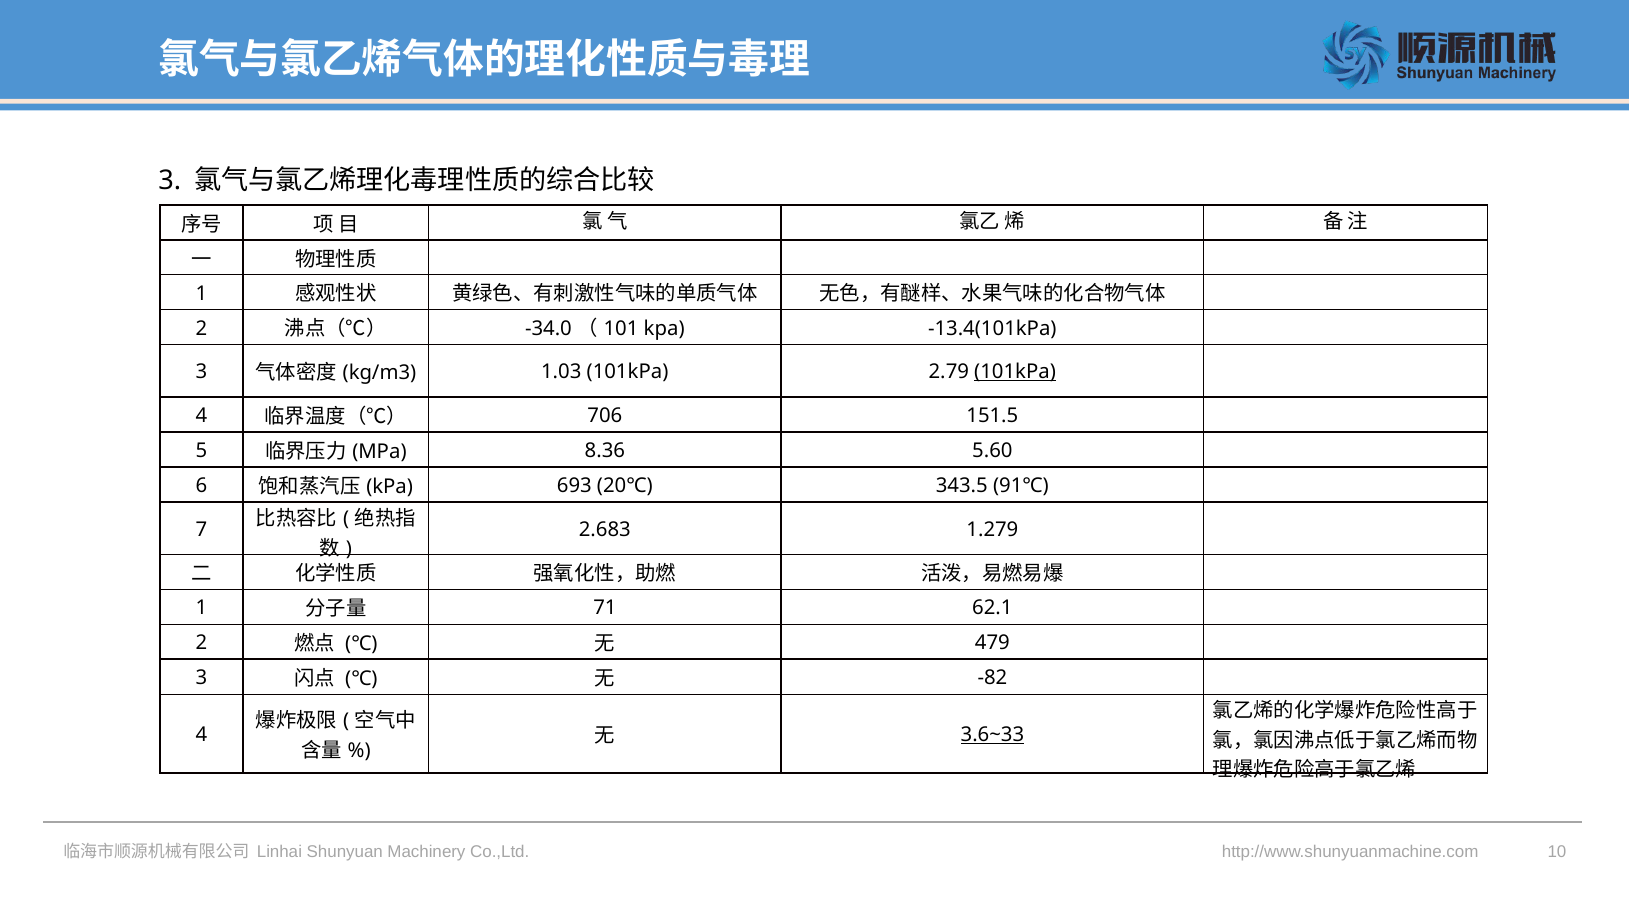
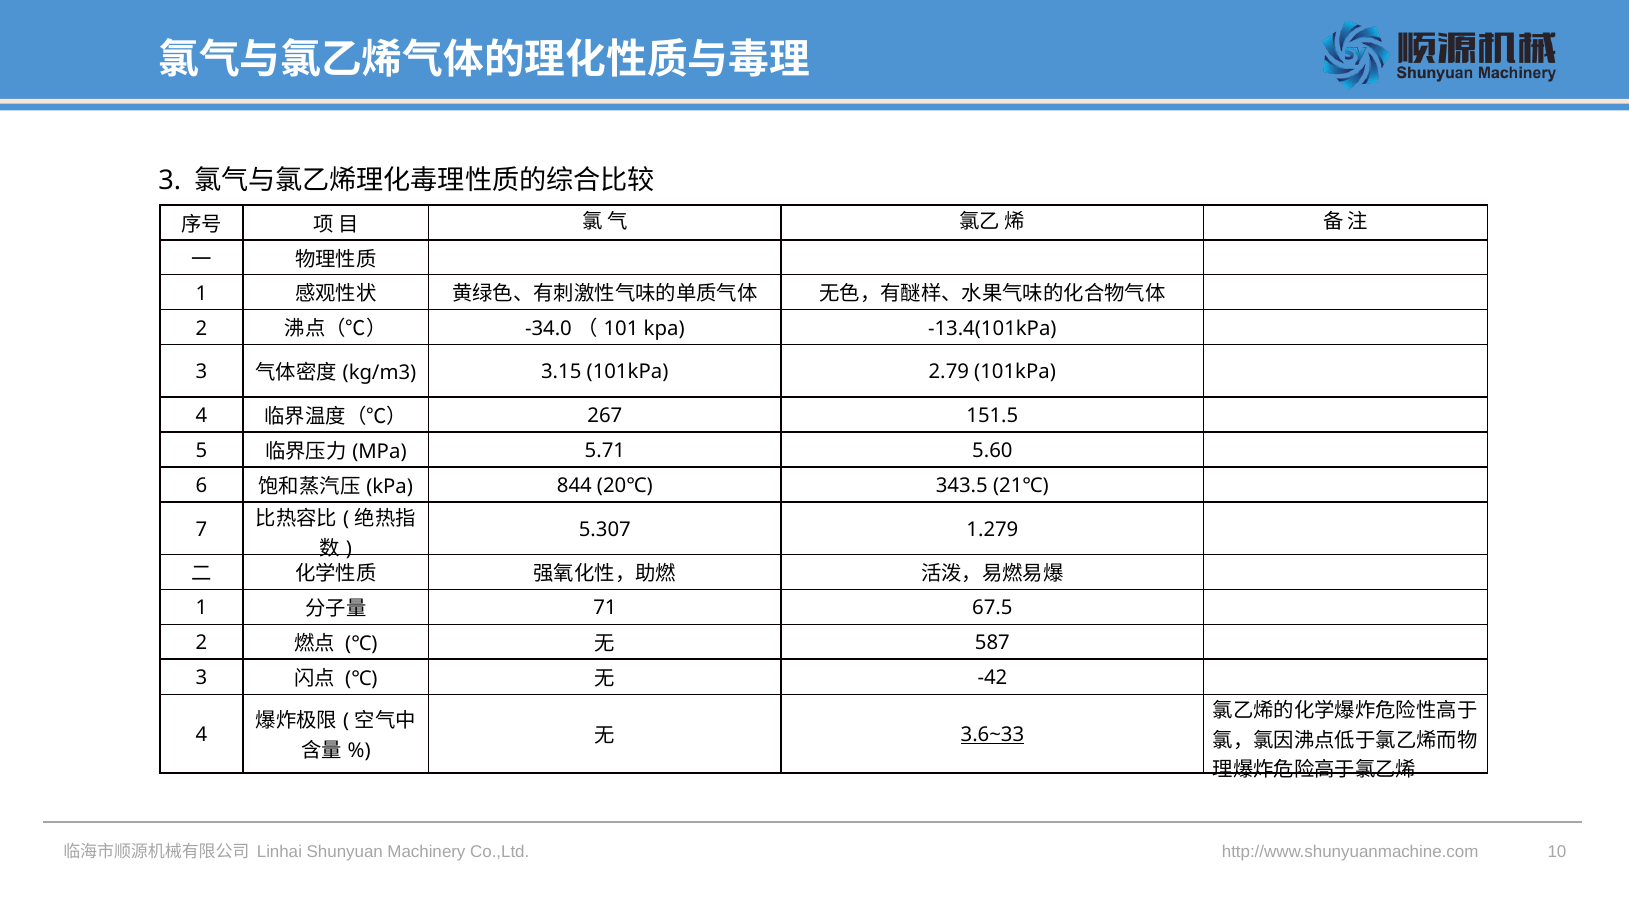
1.03: 1.03 -> 3.15
101kPa at (1015, 372) underline: present -> none
706: 706 -> 267
8.36: 8.36 -> 5.71
693: 693 -> 844
91℃: 91℃ -> 21℃
2.683: 2.683 -> 5.307
62.1: 62.1 -> 67.5
479: 479 -> 587
-82: -82 -> -42
